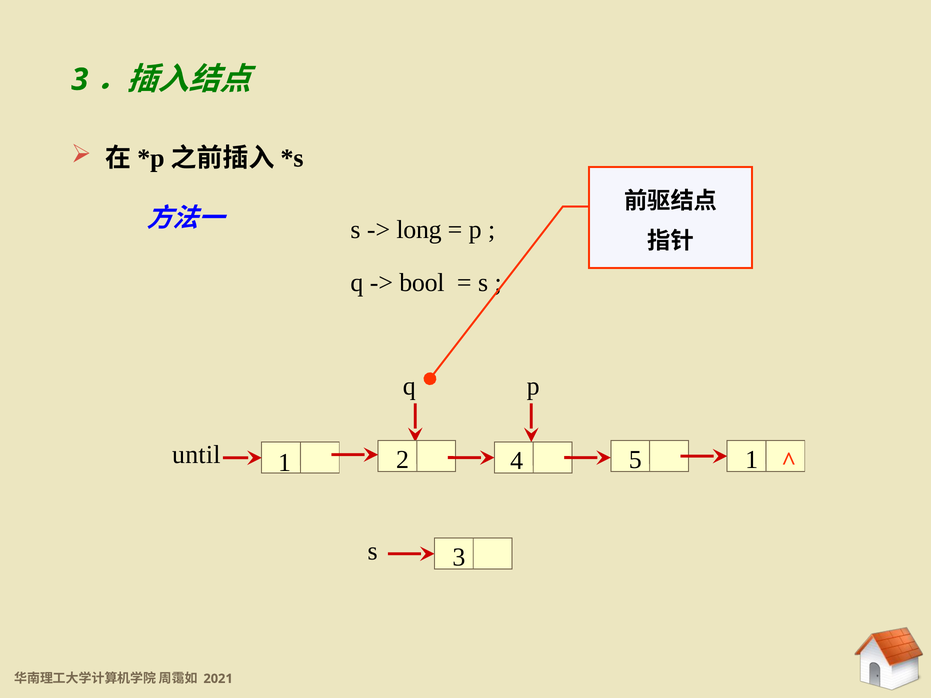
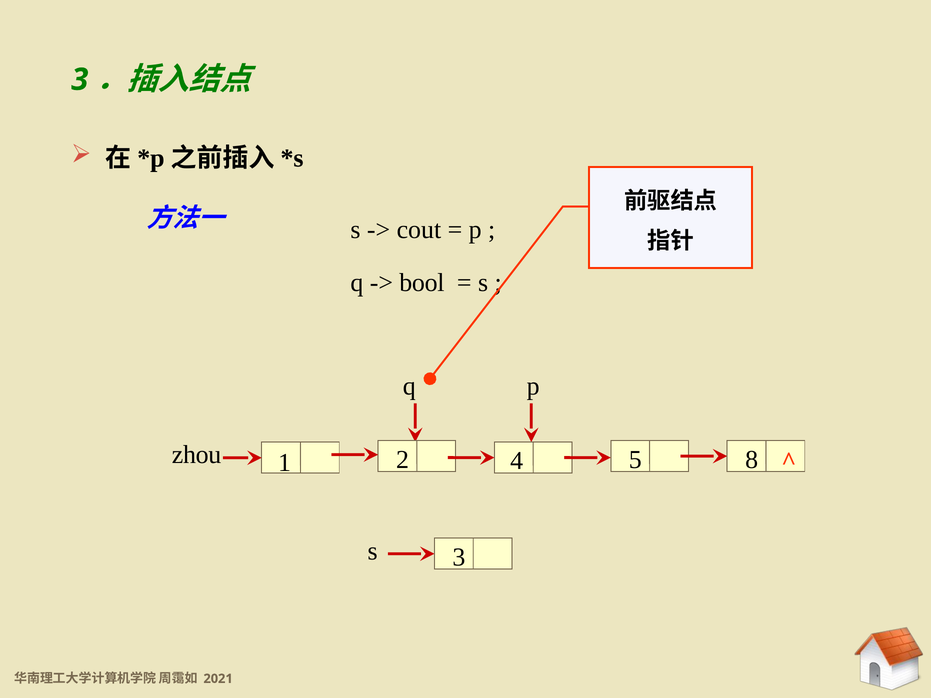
long: long -> cout
until: until -> zhou
5 1: 1 -> 8
